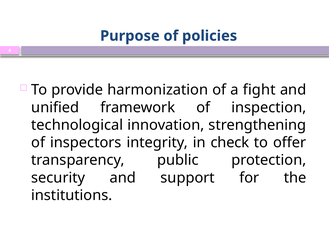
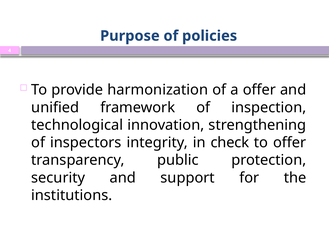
a fight: fight -> offer
